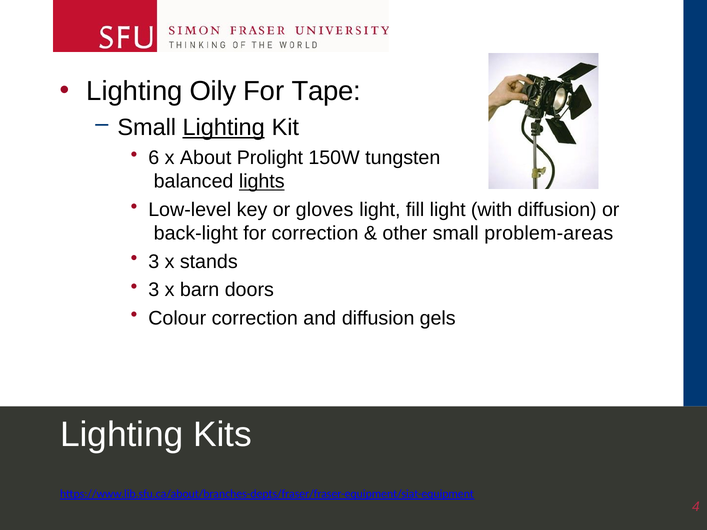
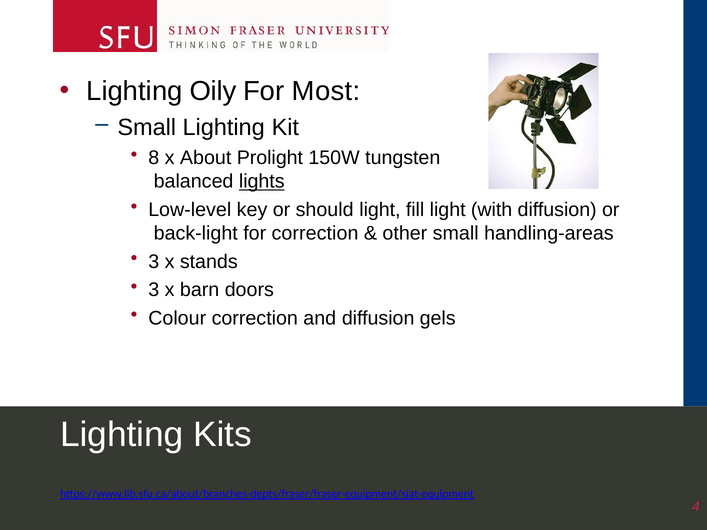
Tape: Tape -> Most
Lighting at (224, 128) underline: present -> none
6: 6 -> 8
gloves: gloves -> should
problem-areas: problem-areas -> handling-areas
